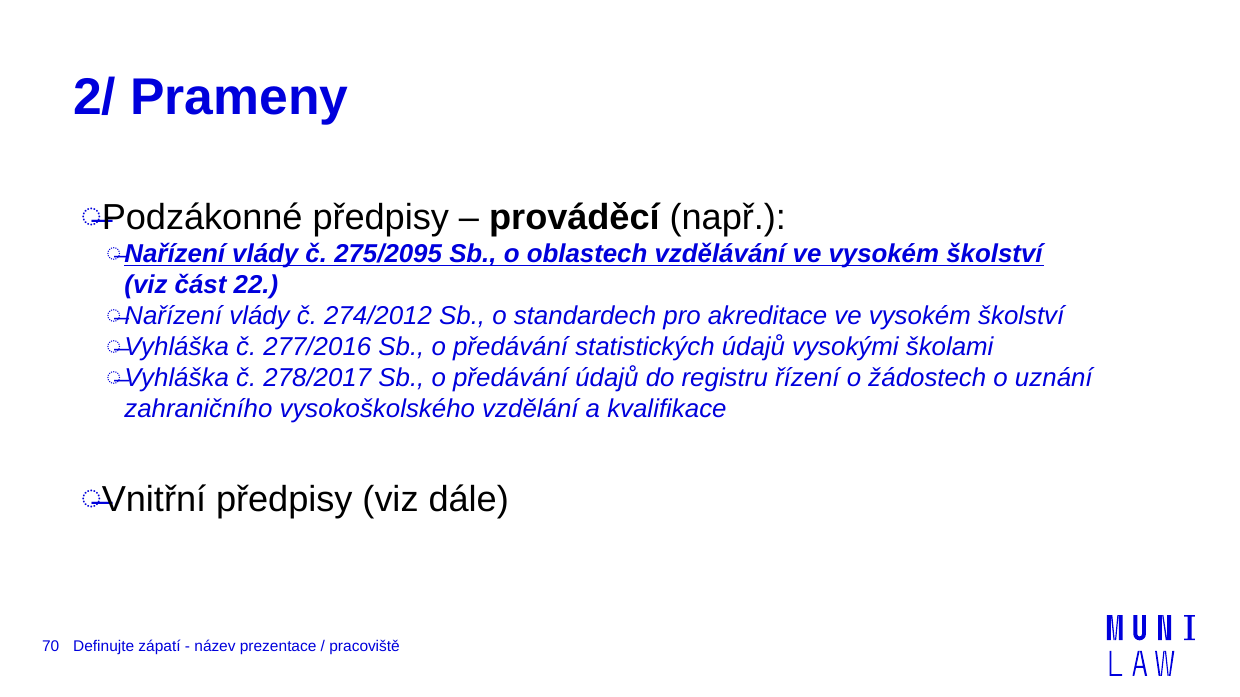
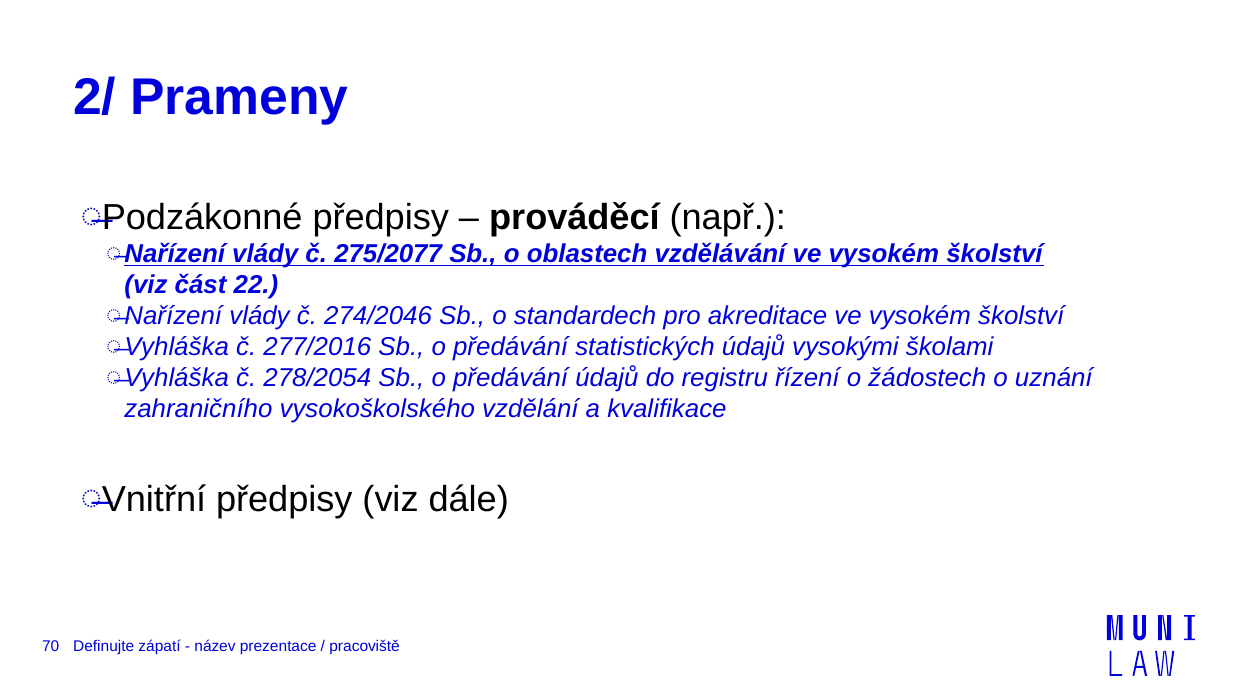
275/2095: 275/2095 -> 275/2077
274/2012: 274/2012 -> 274/2046
278/2017: 278/2017 -> 278/2054
